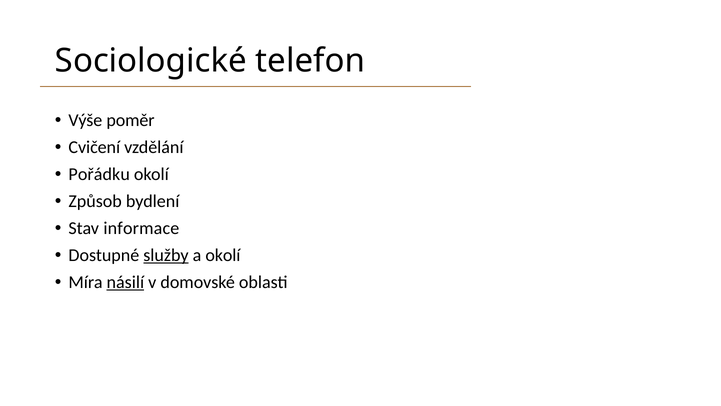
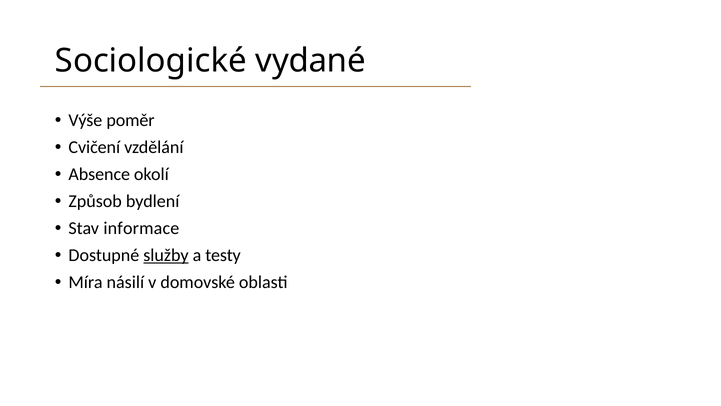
telefon: telefon -> vydané
Pořádku: Pořádku -> Absence
a okolí: okolí -> testy
násilí underline: present -> none
